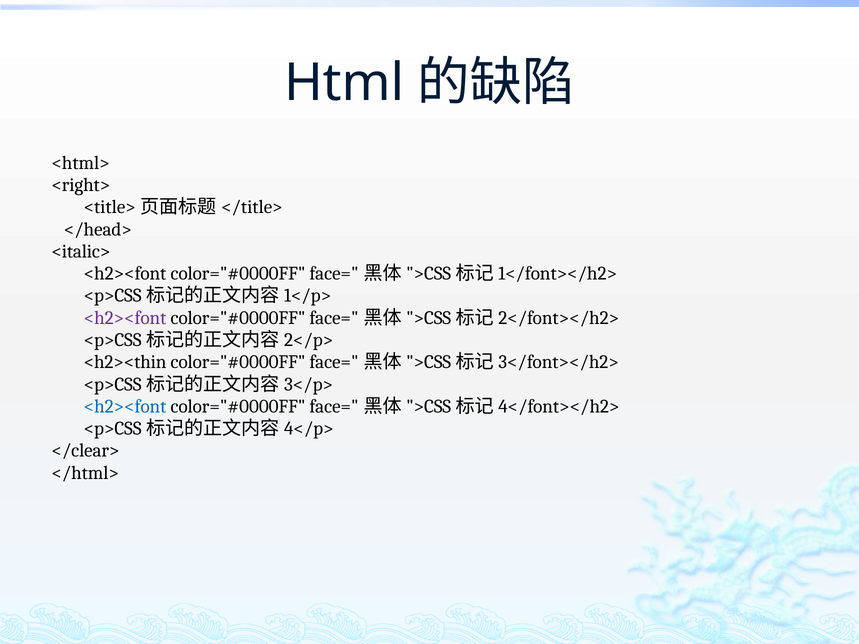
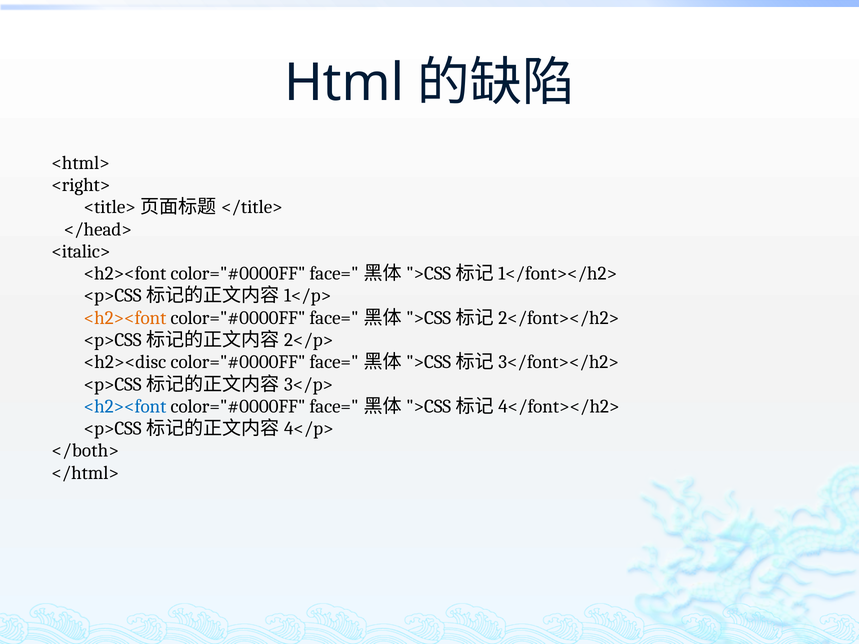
<h2><font at (125, 318) colour: purple -> orange
<h2><thin: <h2><thin -> <h2><disc
</clear>: </clear> -> </both>
